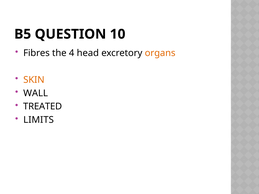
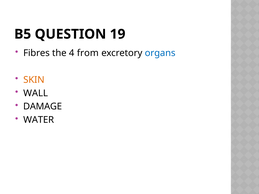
10: 10 -> 19
head: head -> from
organs colour: orange -> blue
TREATED: TREATED -> DAMAGE
LIMITS: LIMITS -> WATER
